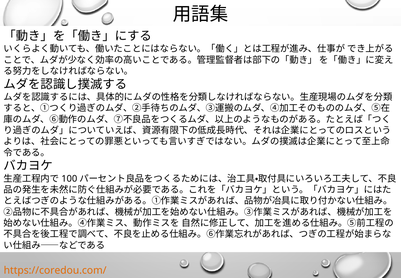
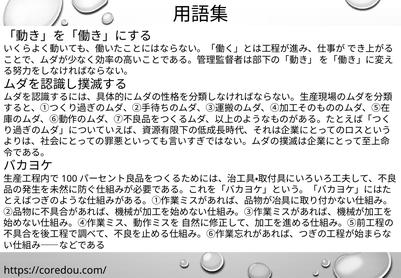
https://coredou.com/ colour: orange -> black
